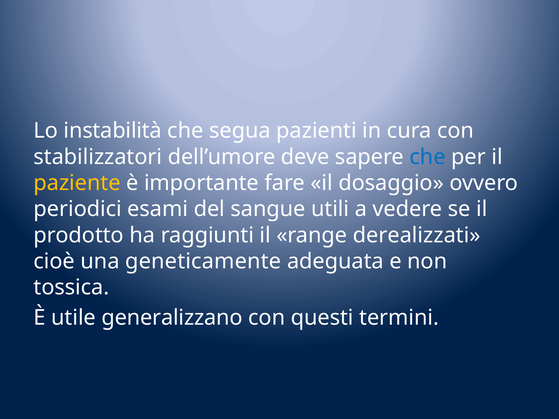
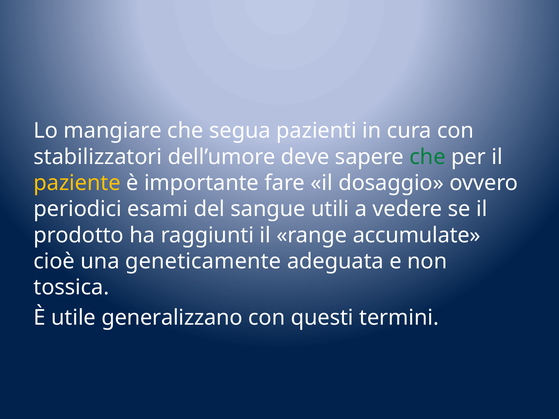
instabilità: instabilità -> mangiare
che at (428, 157) colour: blue -> green
derealizzati: derealizzati -> accumulate
